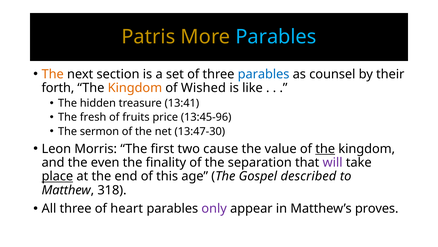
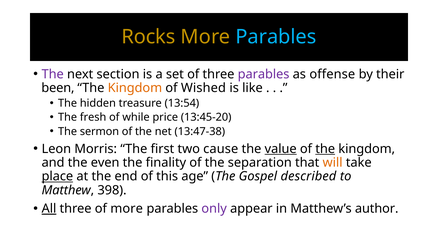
Patris: Patris -> Rocks
The at (53, 74) colour: orange -> purple
parables at (264, 74) colour: blue -> purple
counsel: counsel -> offense
forth: forth -> been
13:41: 13:41 -> 13:54
fruits: fruits -> while
13:45-96: 13:45-96 -> 13:45-20
13:47-30: 13:47-30 -> 13:47-38
value underline: none -> present
will colour: purple -> orange
318: 318 -> 398
All underline: none -> present
of heart: heart -> more
proves: proves -> author
